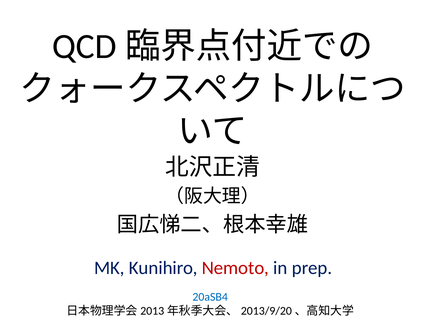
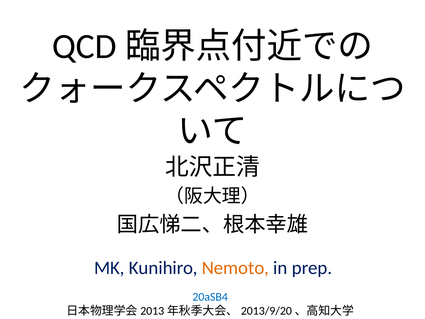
Nemoto colour: red -> orange
